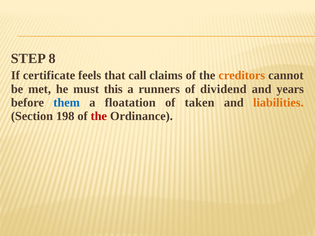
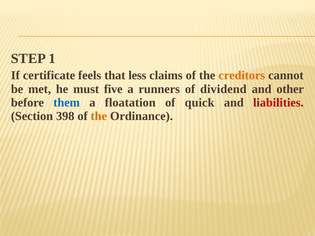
8: 8 -> 1
call: call -> less
this: this -> five
years: years -> other
taken: taken -> quick
liabilities colour: orange -> red
198: 198 -> 398
the at (99, 116) colour: red -> orange
